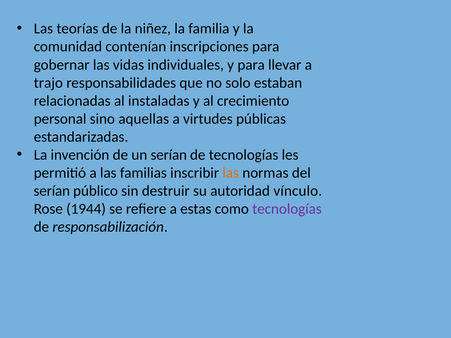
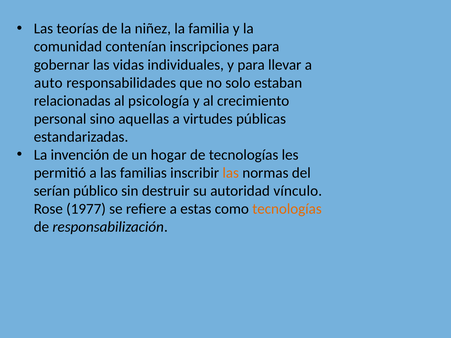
trajo: trajo -> auto
instaladas: instaladas -> psicología
un serían: serían -> hogar
1944: 1944 -> 1977
tecnologías at (287, 209) colour: purple -> orange
